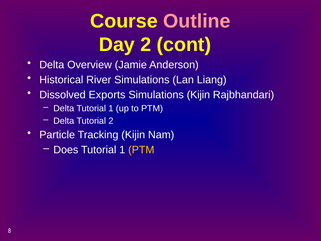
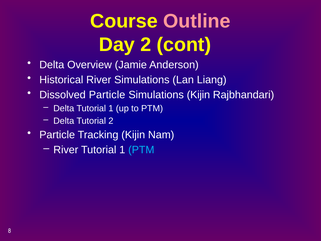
Dissolved Exports: Exports -> Particle
Does at (66, 150): Does -> River
PTM at (141, 150) colour: yellow -> light blue
